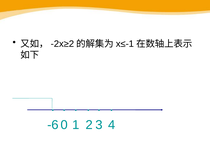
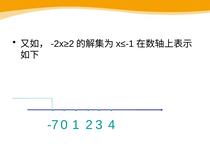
-6: -6 -> -7
